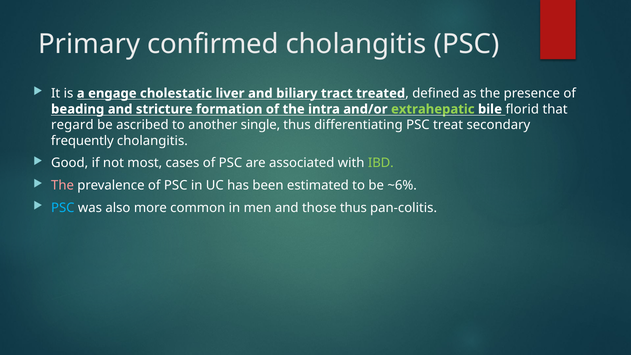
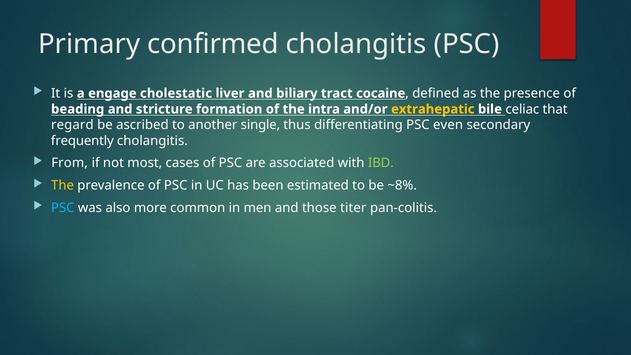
treated: treated -> cocaine
extrahepatic colour: light green -> yellow
florid: florid -> celiac
treat: treat -> even
Good: Good -> From
The at (63, 185) colour: pink -> yellow
~6%: ~6% -> ~8%
those thus: thus -> titer
